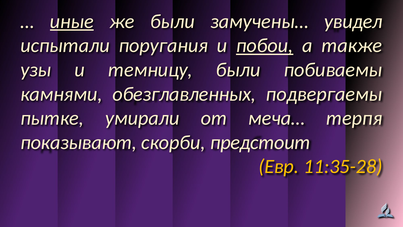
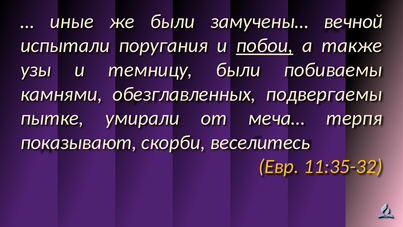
иные underline: present -> none
увидел: увидел -> вечной
предстоит: предстоит -> веселитесь
11:35-28: 11:35-28 -> 11:35-32
